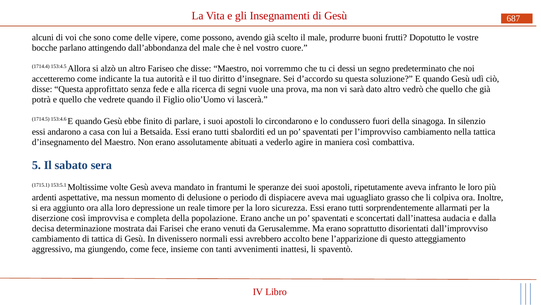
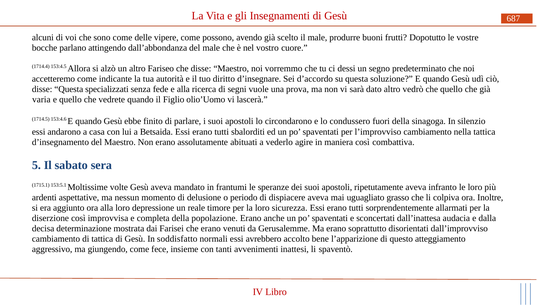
approfittato: approfittato -> specializzati
potrà: potrà -> varia
divenissero: divenissero -> soddisfatto
